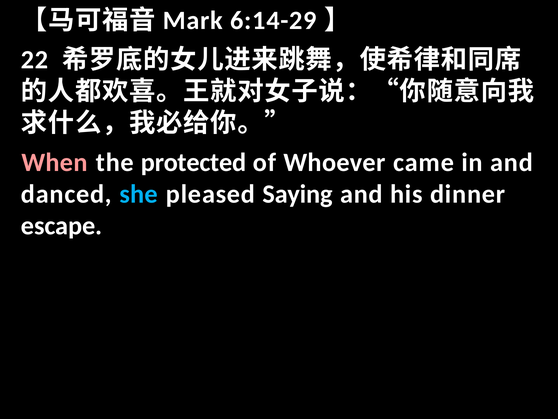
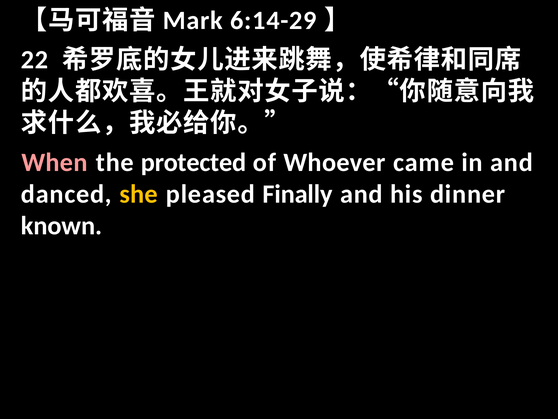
she colour: light blue -> yellow
Saying: Saying -> Finally
escape: escape -> known
